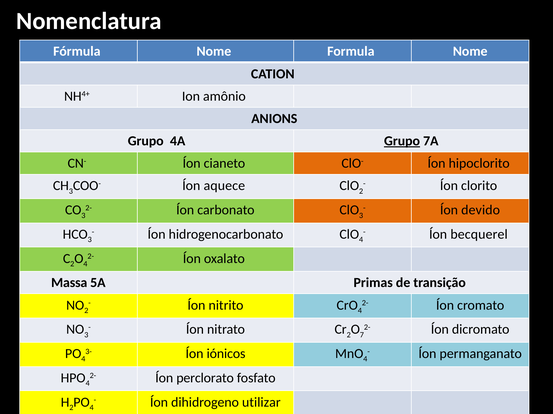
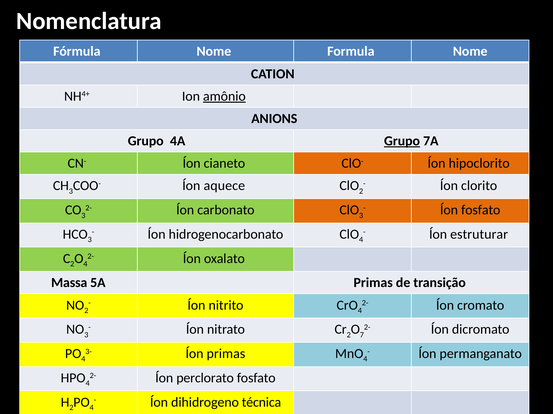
amônio underline: none -> present
Íon devido: devido -> fosfato
becquerel: becquerel -> estruturar
Íon iónicos: iónicos -> primas
utilizar: utilizar -> técnica
